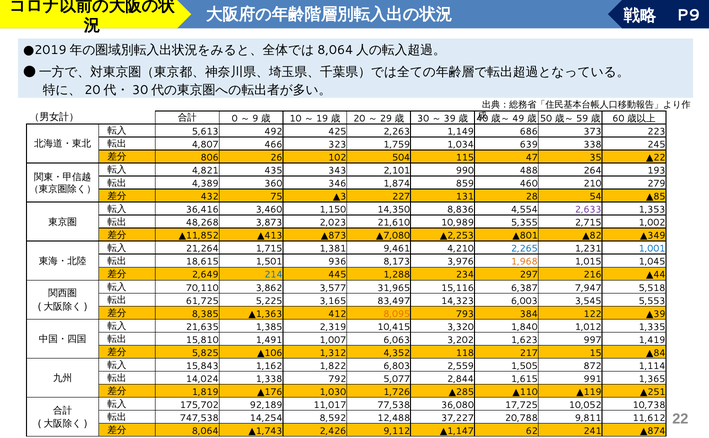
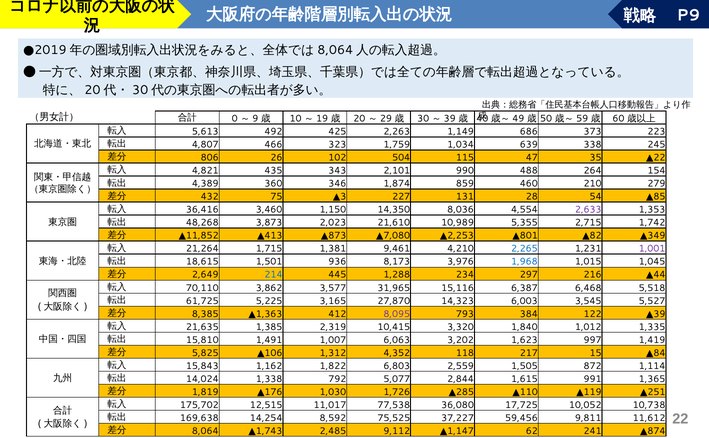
193: 193 -> 154
8,836: 8,836 -> 8,036
1,002: 1,002 -> 1,742
1,001 colour: blue -> purple
1,968 colour: orange -> blue
7,947: 7,947 -> 6,468
83,497: 83,497 -> 27,870
5,553: 5,553 -> 5,527
8,095 colour: orange -> purple
92,189: 92,189 -> 12,515
747,538: 747,538 -> 169,638
12,488: 12,488 -> 75,525
20,788: 20,788 -> 59,456
2,426: 2,426 -> 2,485
